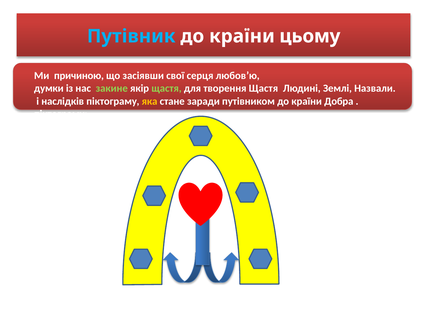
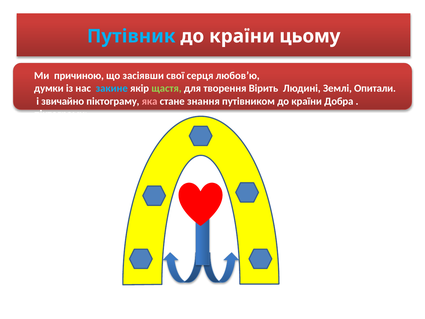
закине colour: light green -> light blue
творення Щастя: Щастя -> Вірить
Назвали: Назвали -> Опитали
наслідків: наслідків -> звичайно
яка colour: yellow -> pink
заради: заради -> знання
